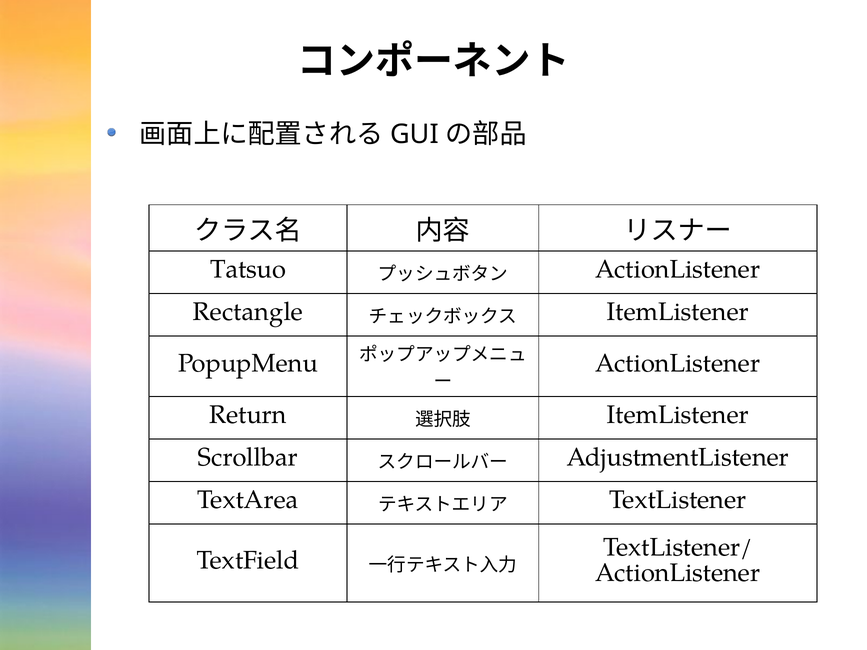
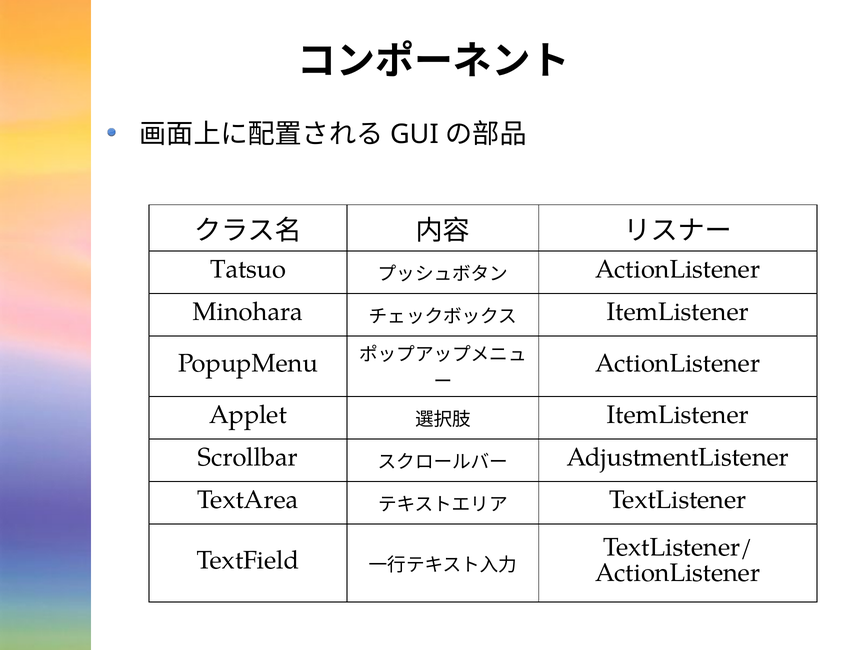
Rectangle: Rectangle -> Minohara
Return: Return -> Applet
